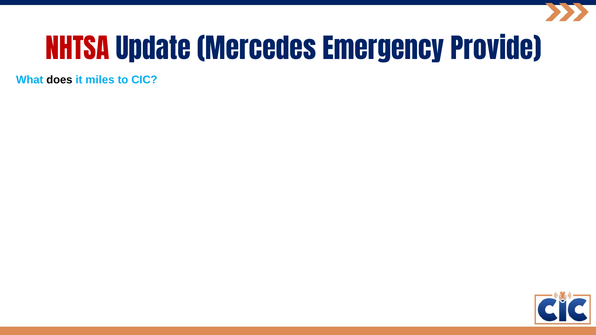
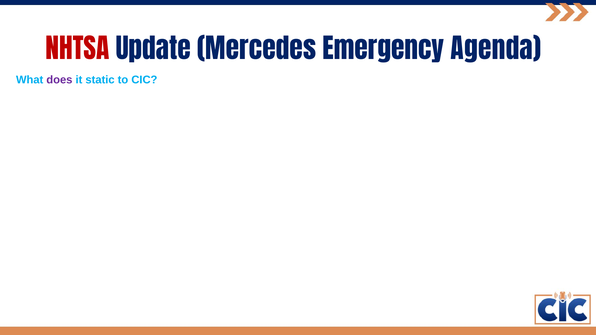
Provide: Provide -> Agenda
does colour: black -> purple
miles: miles -> static
